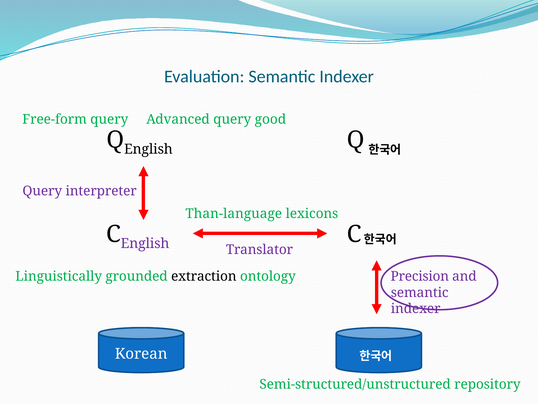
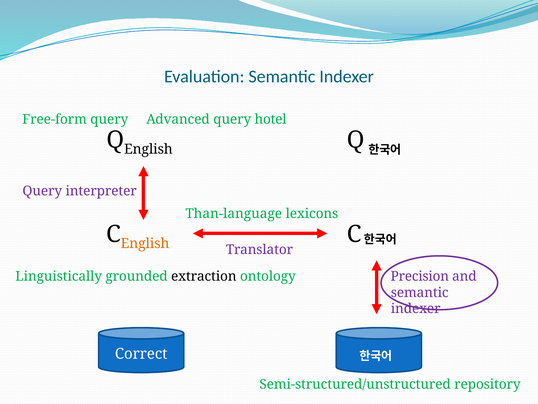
good: good -> hotel
English at (145, 243) colour: purple -> orange
Korean: Korean -> Correct
